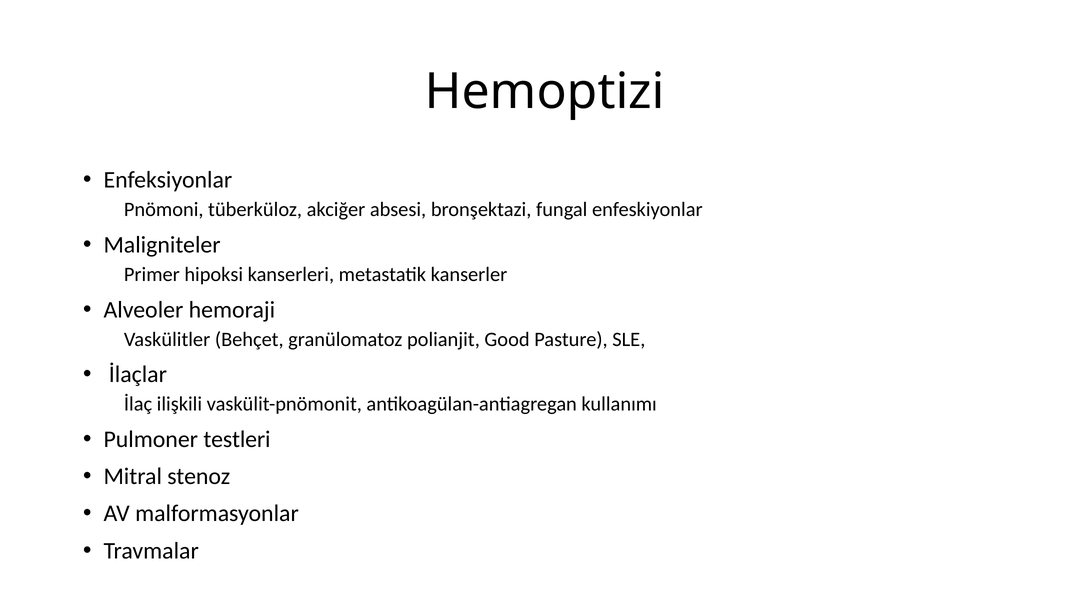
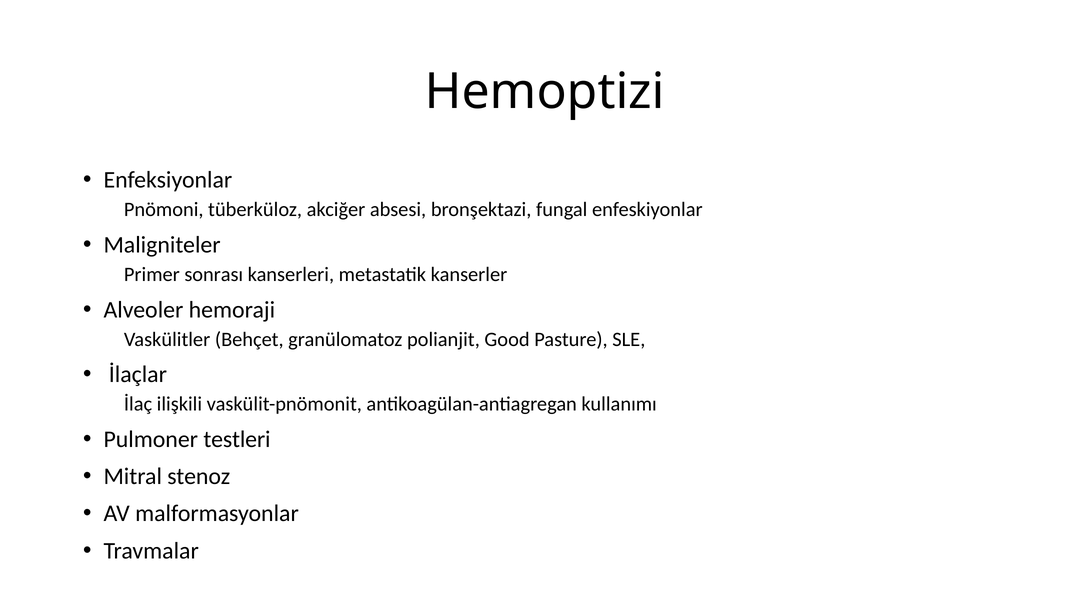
hipoksi: hipoksi -> sonrası
